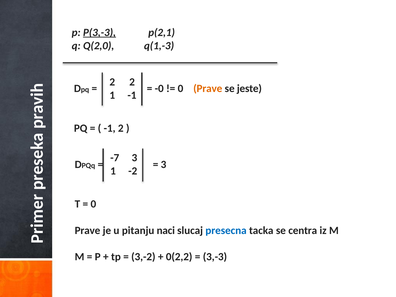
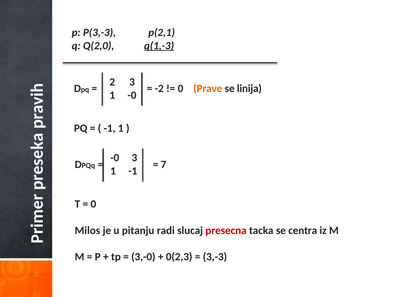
P(3,-3 underline: present -> none
q(1,-3 underline: none -> present
2 at (132, 82): 2 -> 3
-0: -0 -> -2
jeste: jeste -> linija
1 -1: -1 -> -0
-1 2: 2 -> 1
-7 at (115, 158): -7 -> -0
3 at (164, 164): 3 -> 7
1 -2: -2 -> -1
Prave at (87, 230): Prave -> Milos
naci: naci -> radi
presecna colour: blue -> red
3,-2: 3,-2 -> 3,-0
0(2,2: 0(2,2 -> 0(2,3
